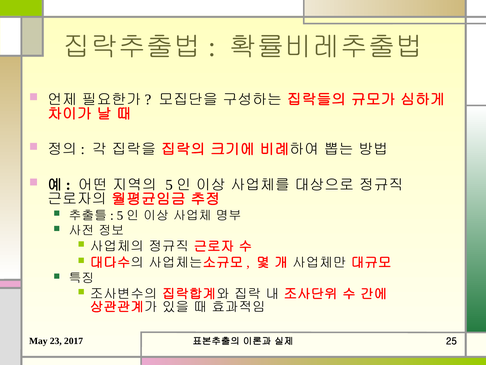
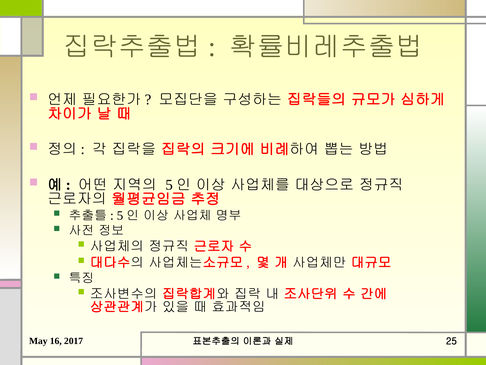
23: 23 -> 16
